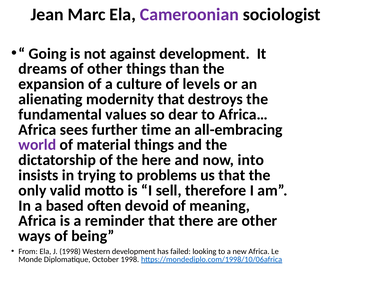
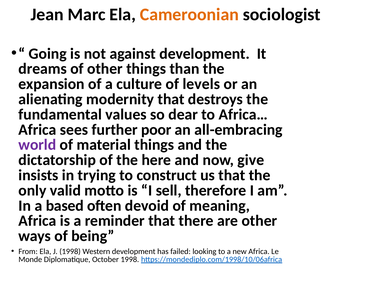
Cameroonian colour: purple -> orange
time: time -> poor
into: into -> give
problems: problems -> construct
